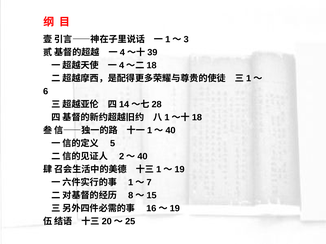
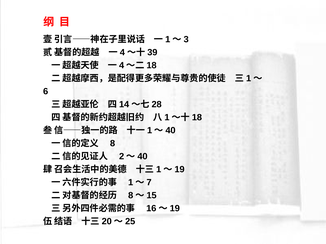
5: 5 -> 8
